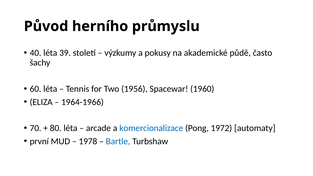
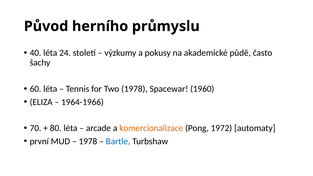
39: 39 -> 24
Two 1956: 1956 -> 1978
komercionalizace colour: blue -> orange
